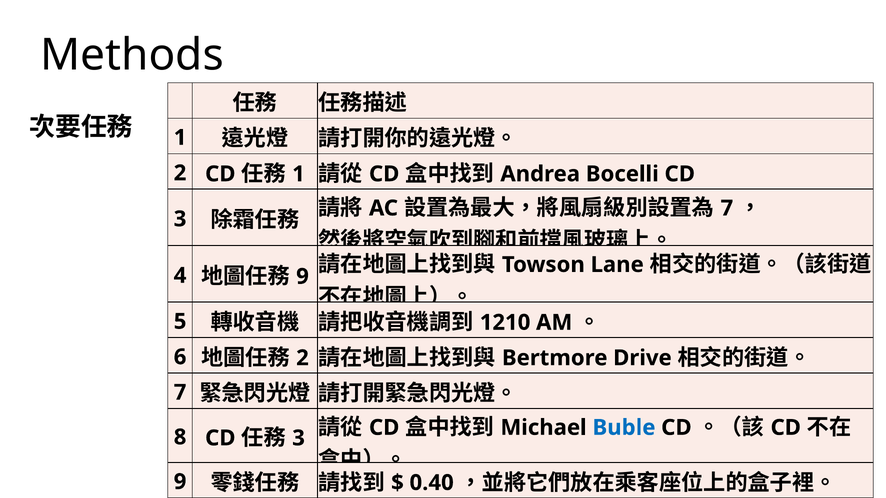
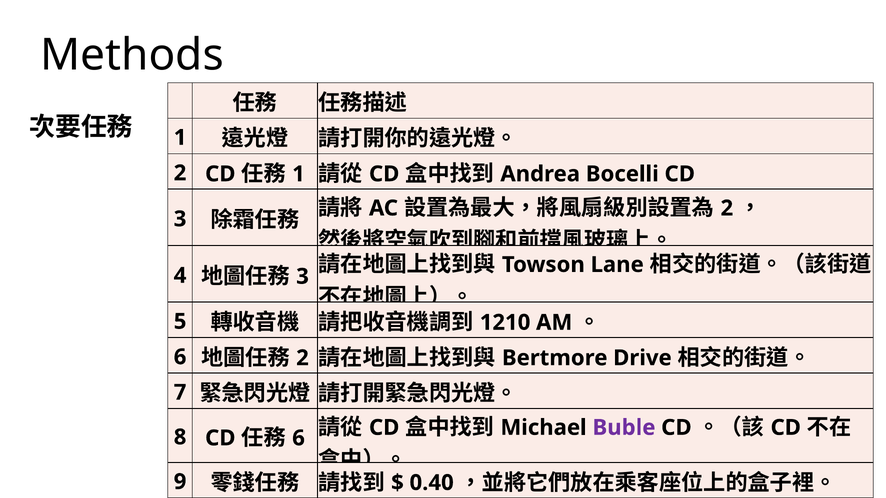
7 at (727, 208): 7 -> 2
9 at (303, 277): 9 -> 3
Buble colour: blue -> purple
3 at (299, 438): 3 -> 6
